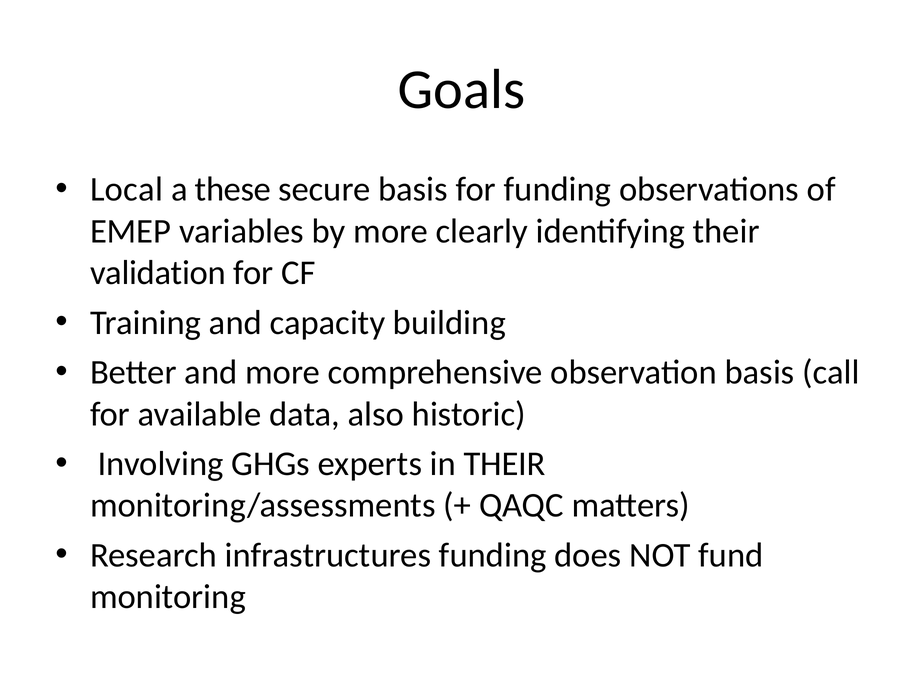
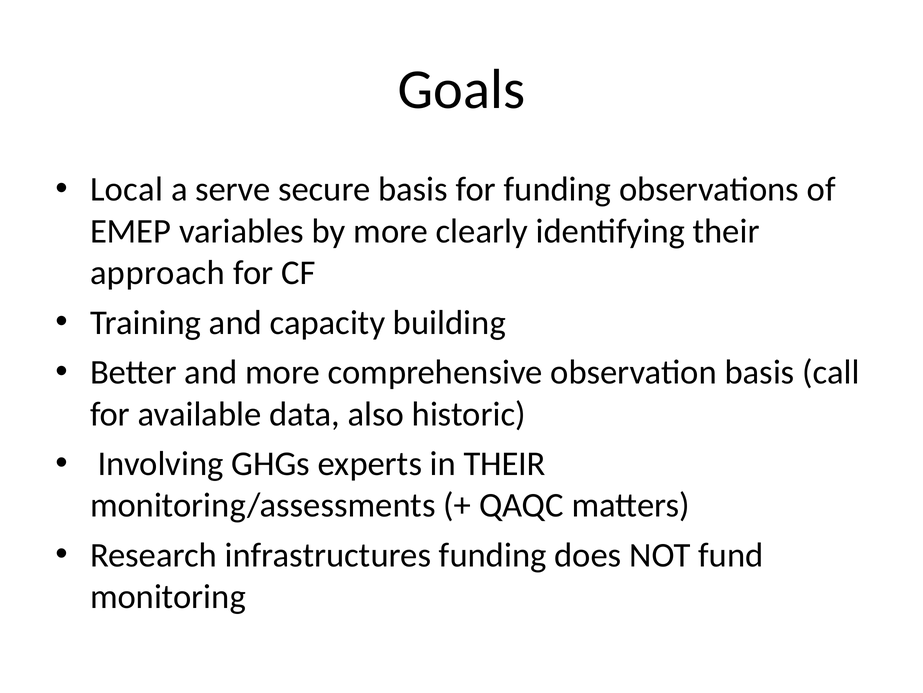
these: these -> serve
validation: validation -> approach
